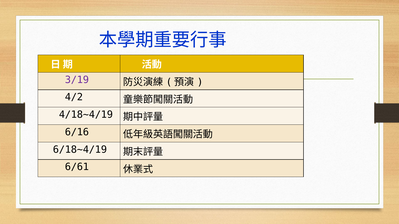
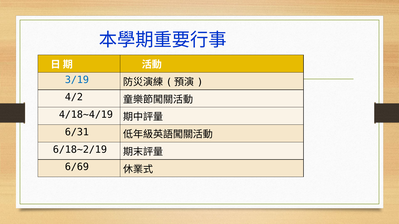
3/19 colour: purple -> blue
6/16: 6/16 -> 6/31
6/18~4/19: 6/18~4/19 -> 6/18~2/19
6/61: 6/61 -> 6/69
